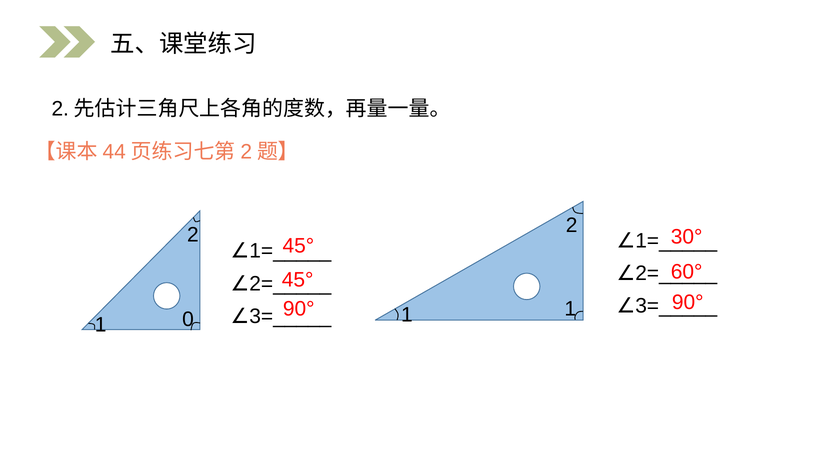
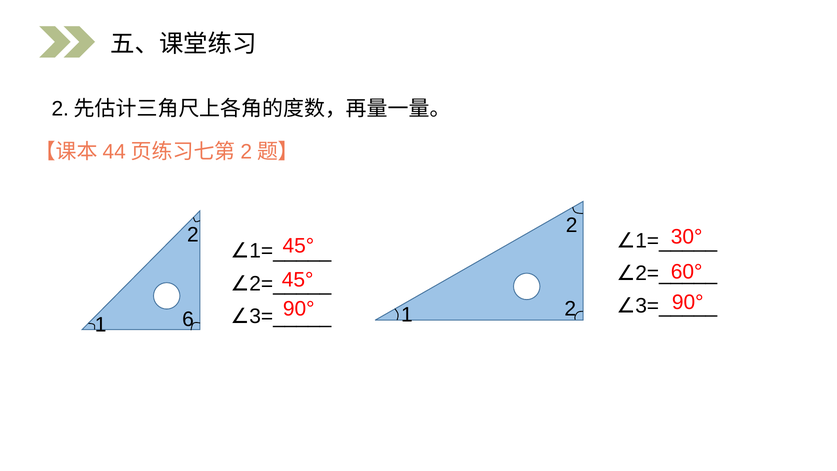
1 1: 1 -> 2
0: 0 -> 6
